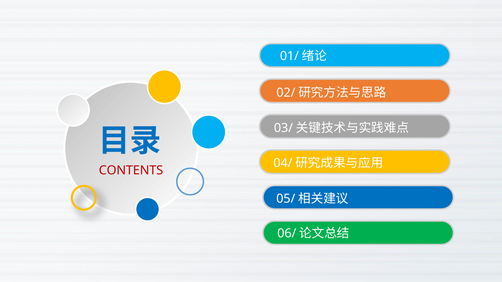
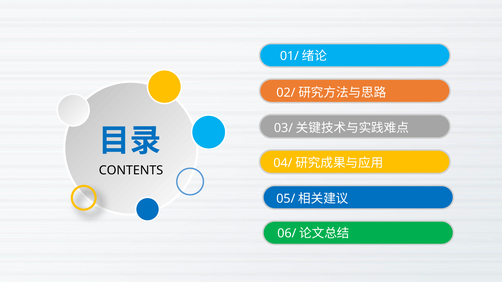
CONTENTS colour: red -> black
